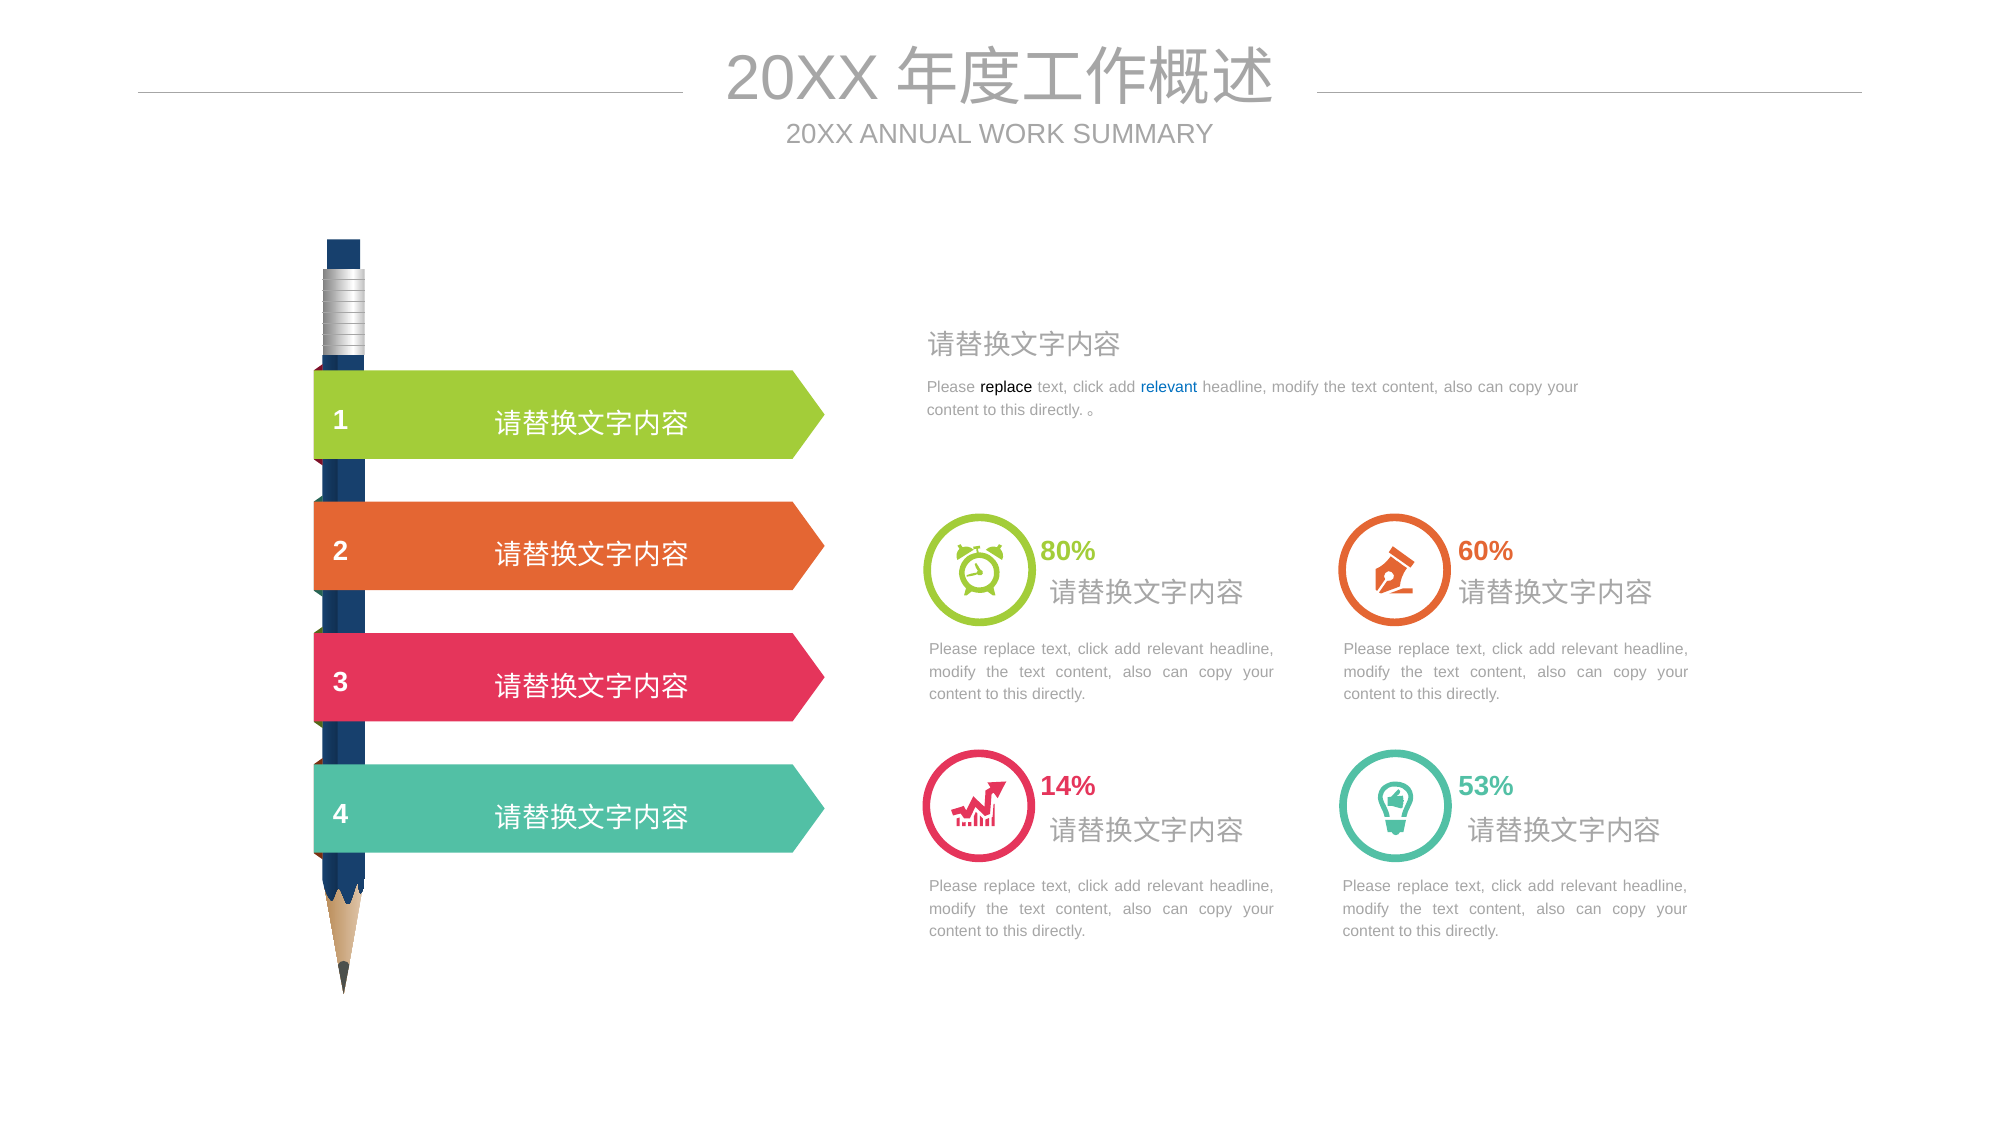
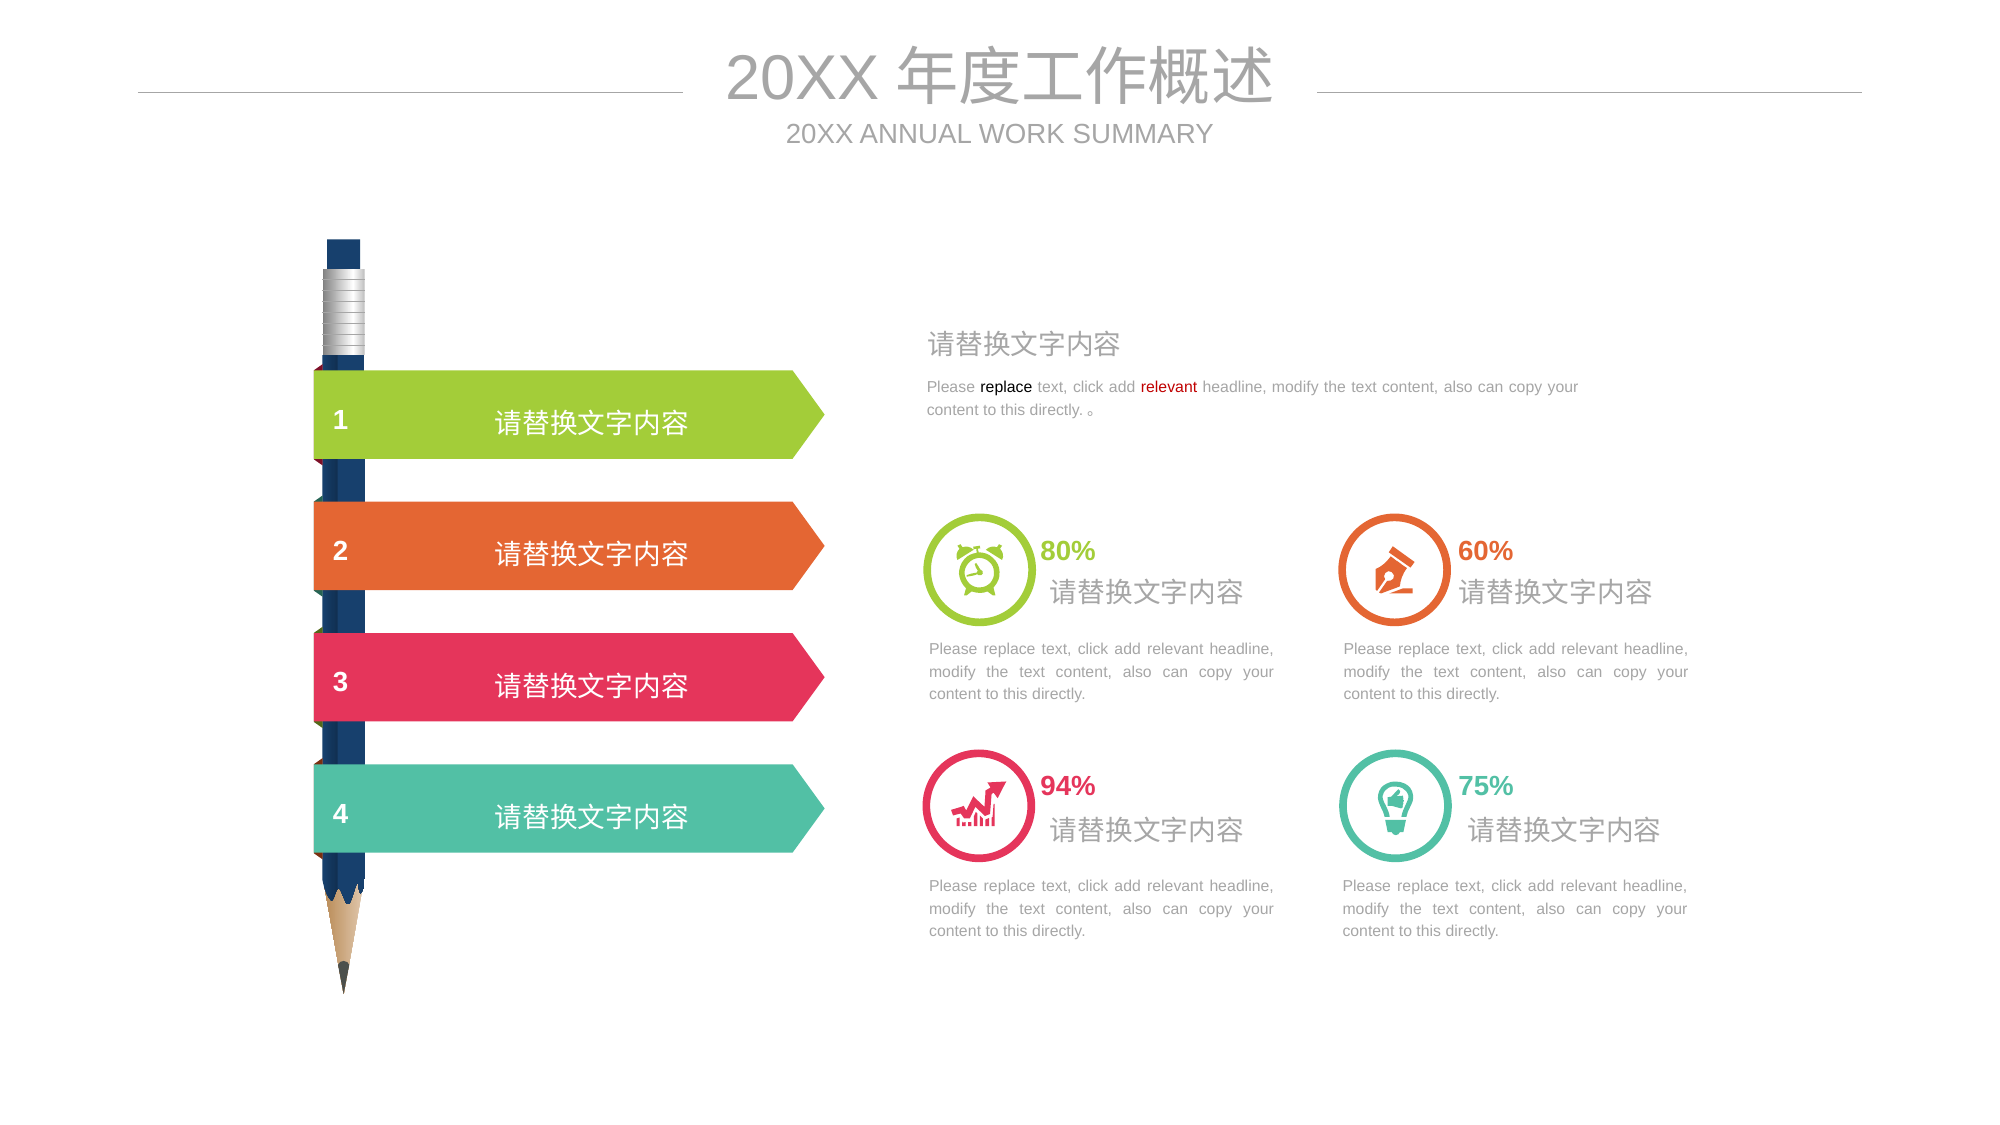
relevant at (1169, 387) colour: blue -> red
14%: 14% -> 94%
53%: 53% -> 75%
